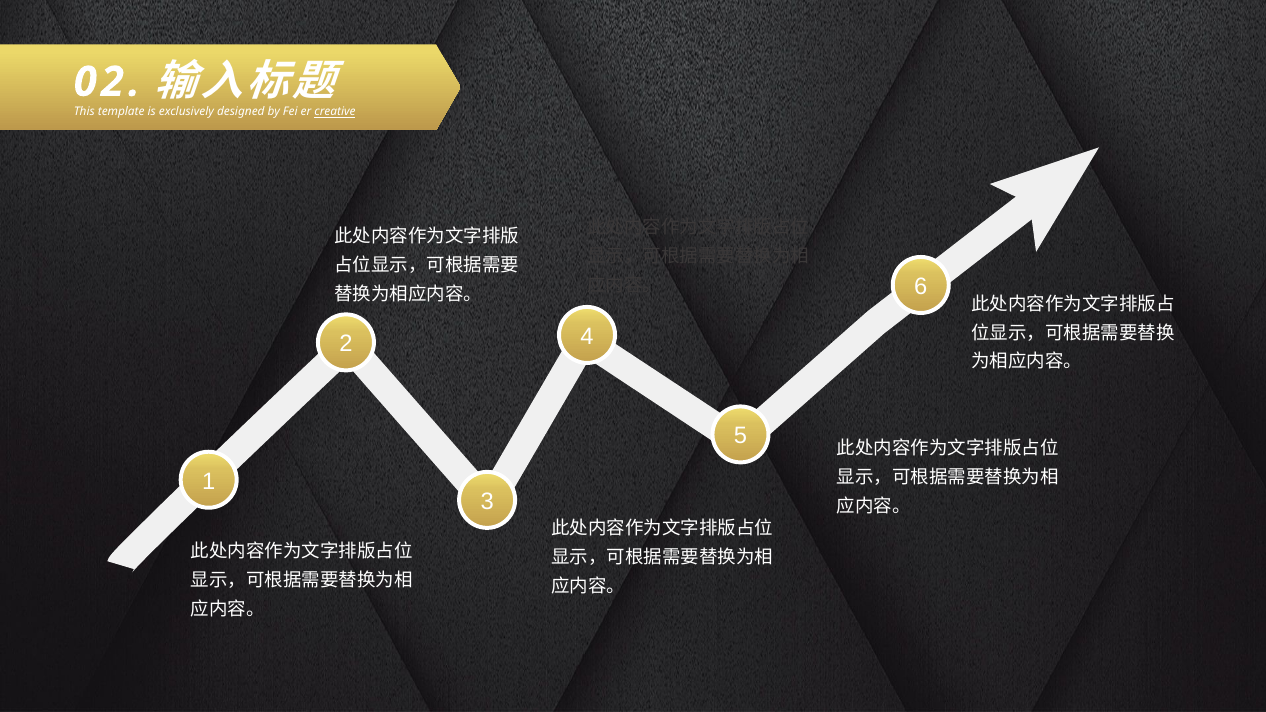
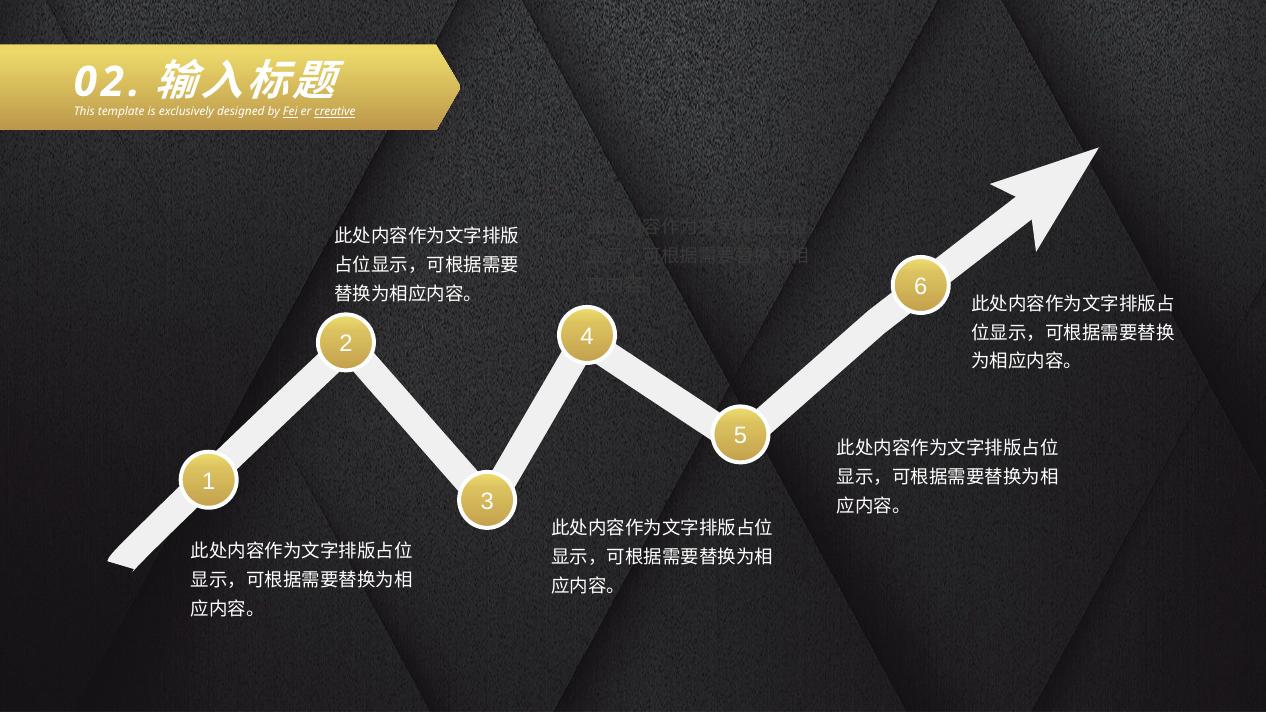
Fei underline: none -> present
